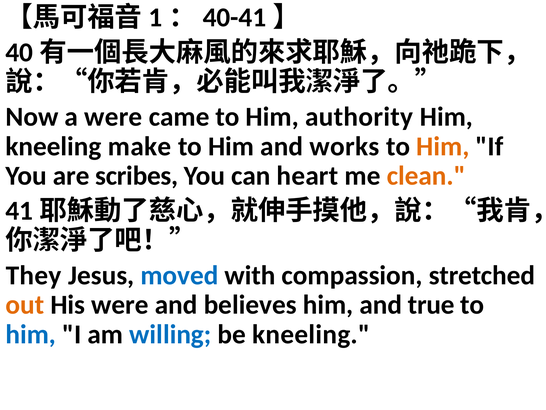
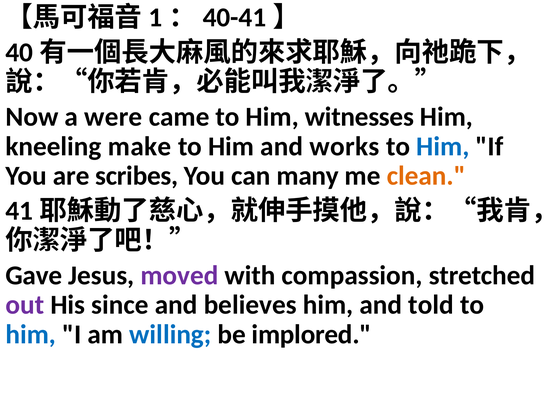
authority: authority -> witnesses
Him at (443, 146) colour: orange -> blue
heart: heart -> many
They: They -> Gave
moved colour: blue -> purple
out colour: orange -> purple
His were: were -> since
true: true -> told
be kneeling: kneeling -> implored
